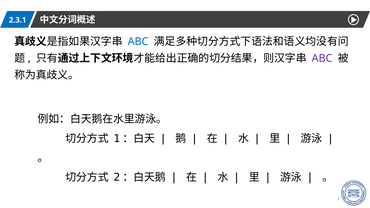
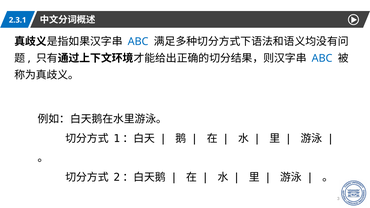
ABC at (322, 58) colour: purple -> blue
